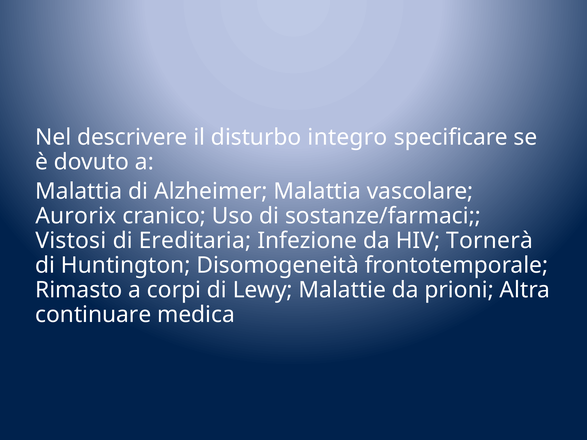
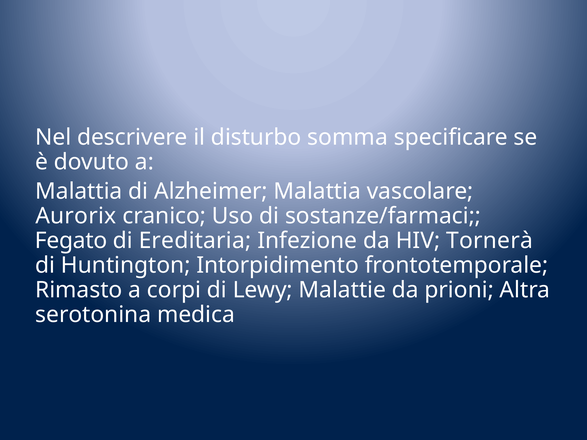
integro: integro -> somma
Vistosi: Vistosi -> Fegato
Disomogeneità: Disomogeneità -> Intorpidimento
continuare: continuare -> serotonina
